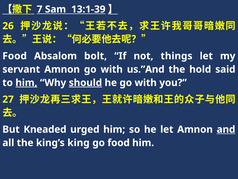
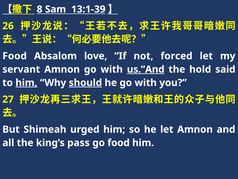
7: 7 -> 8
bolt: bolt -> love
things: things -> forced
us.”And underline: none -> present
Kneaded: Kneaded -> Shimeah
and underline: present -> none
king: king -> pass
